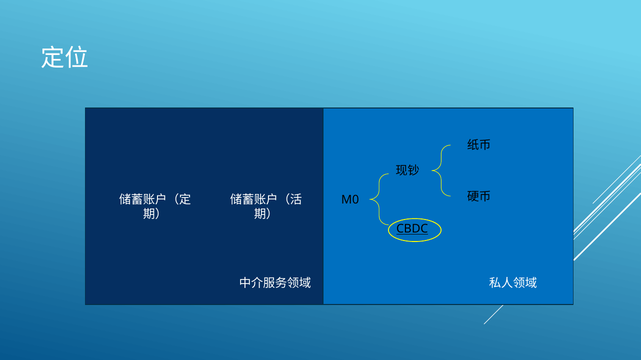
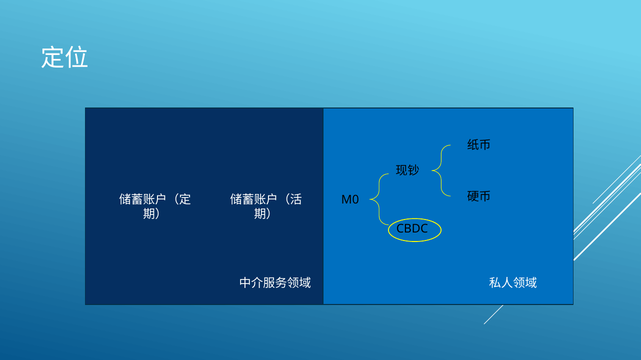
CBDC underline: present -> none
